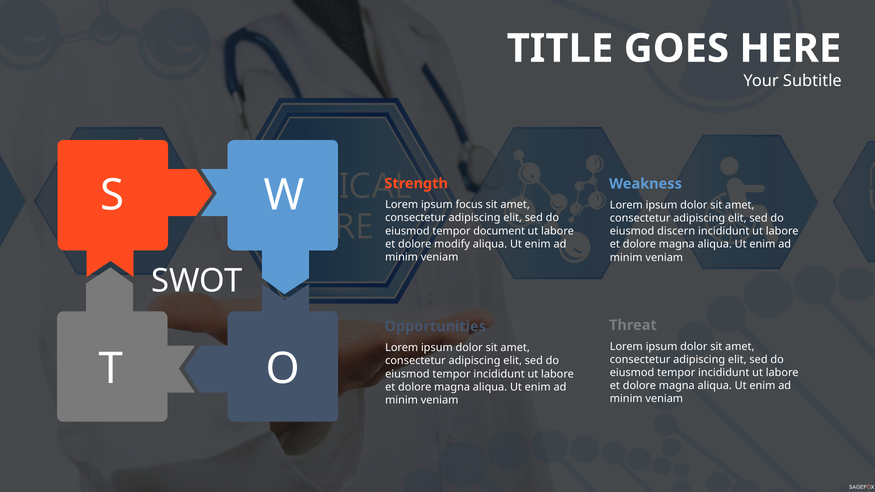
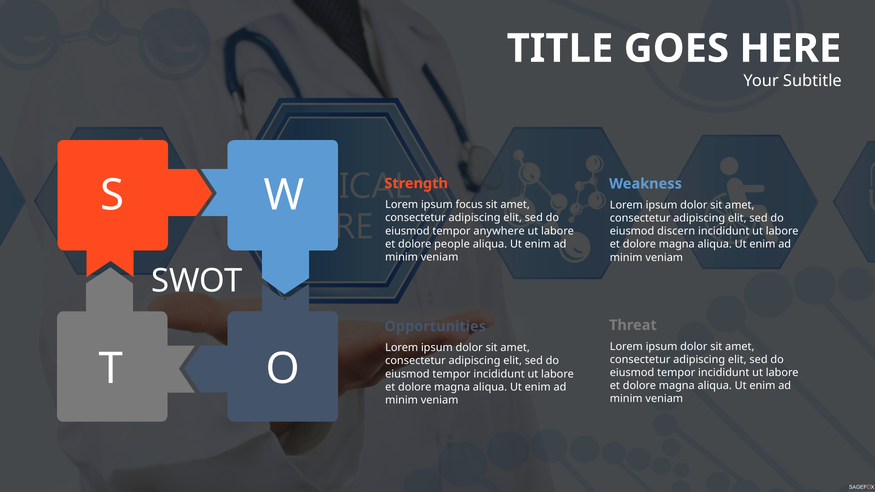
document: document -> anywhere
modify: modify -> people
